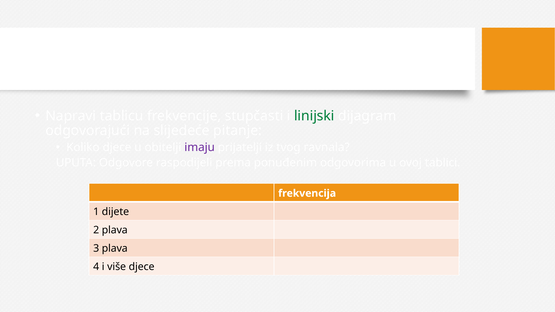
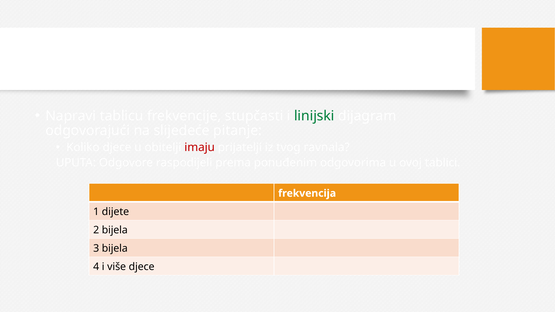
imaju colour: purple -> red
2 plava: plava -> bijela
3 plava: plava -> bijela
